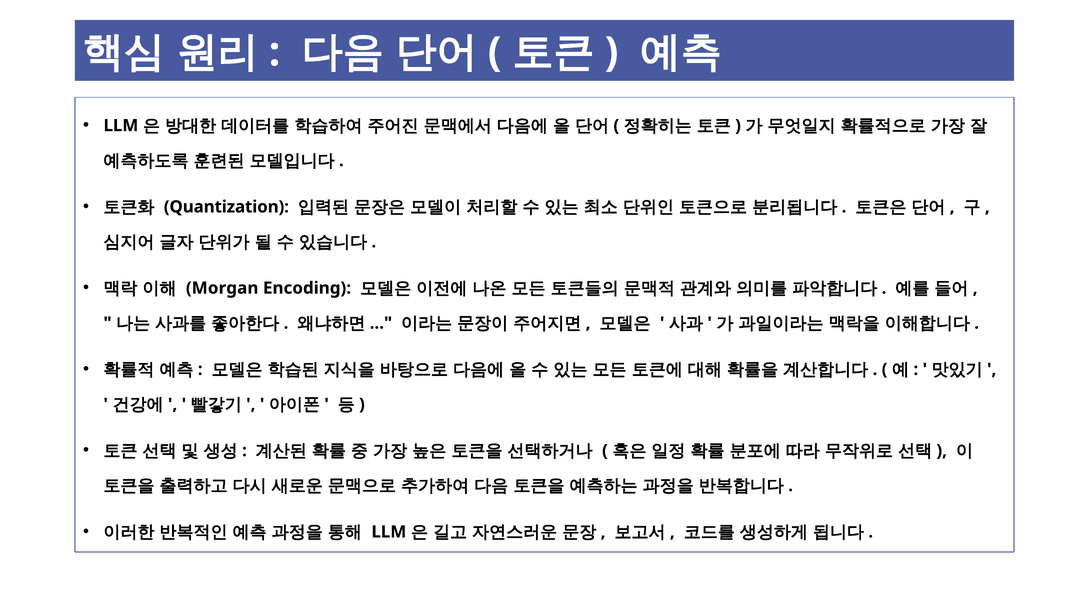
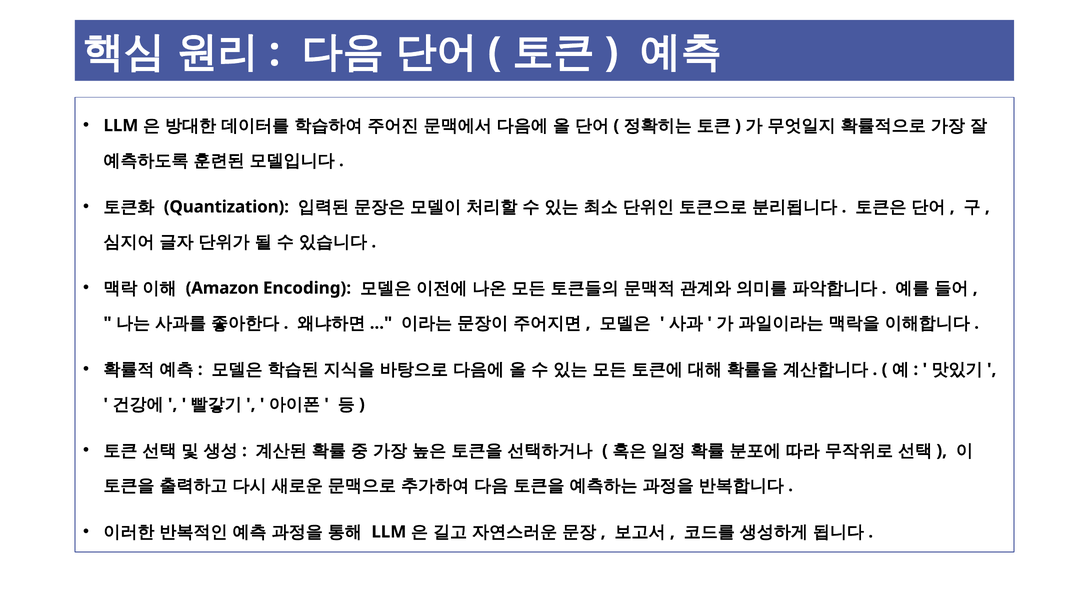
Morgan: Morgan -> Amazon
